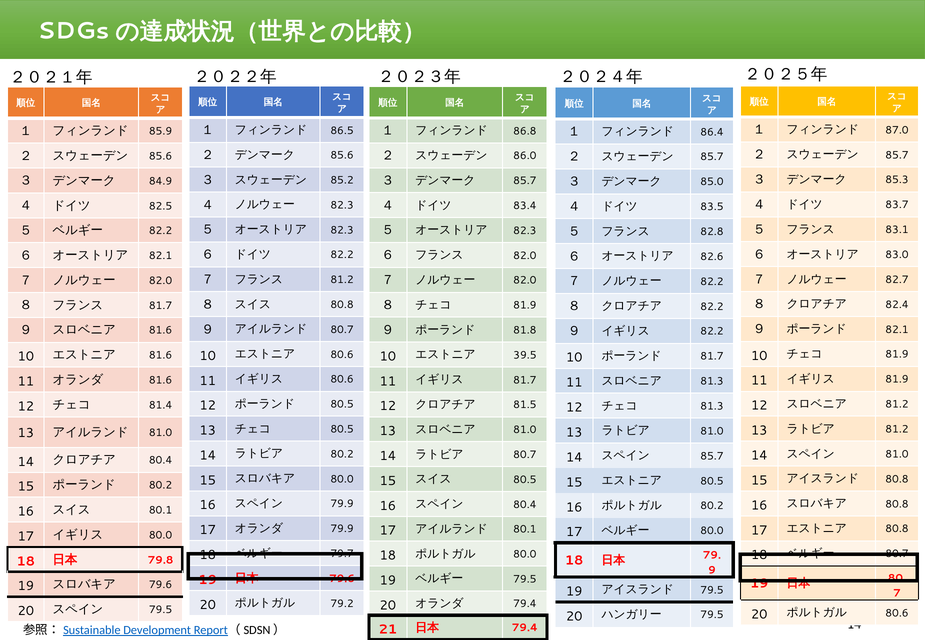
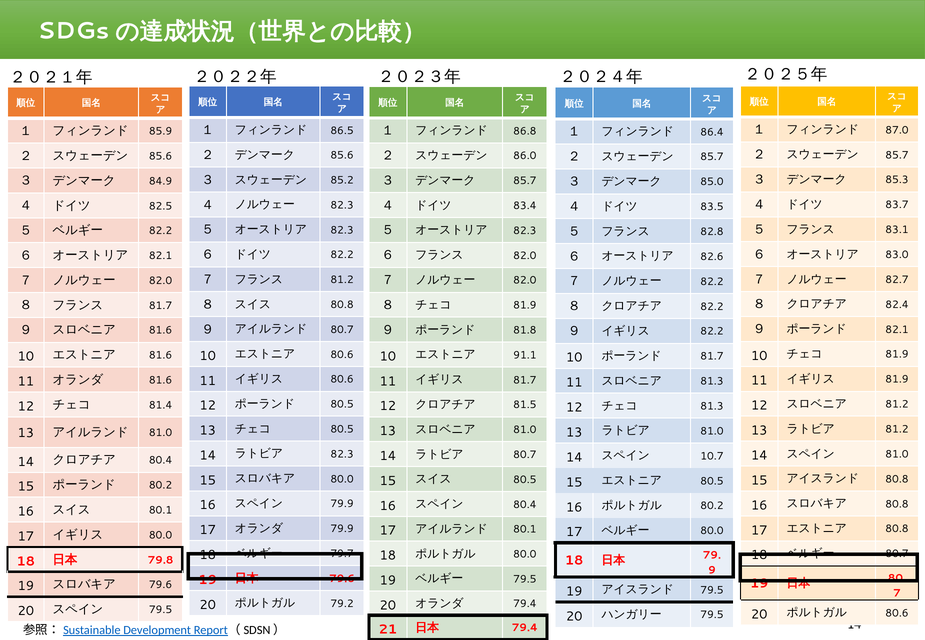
39.5: 39.5 -> 91.1
80.2 at (342, 454): 80.2 -> 82.3
85.7 at (712, 456): 85.7 -> 10.7
